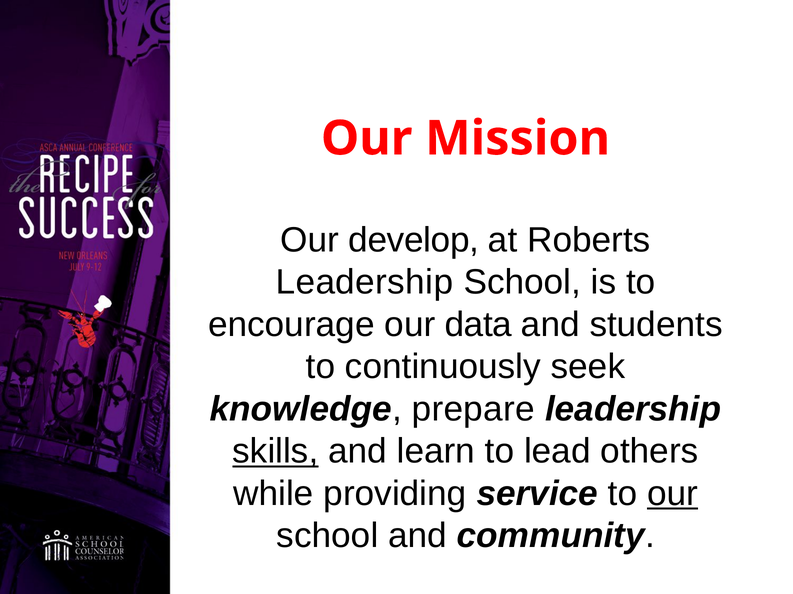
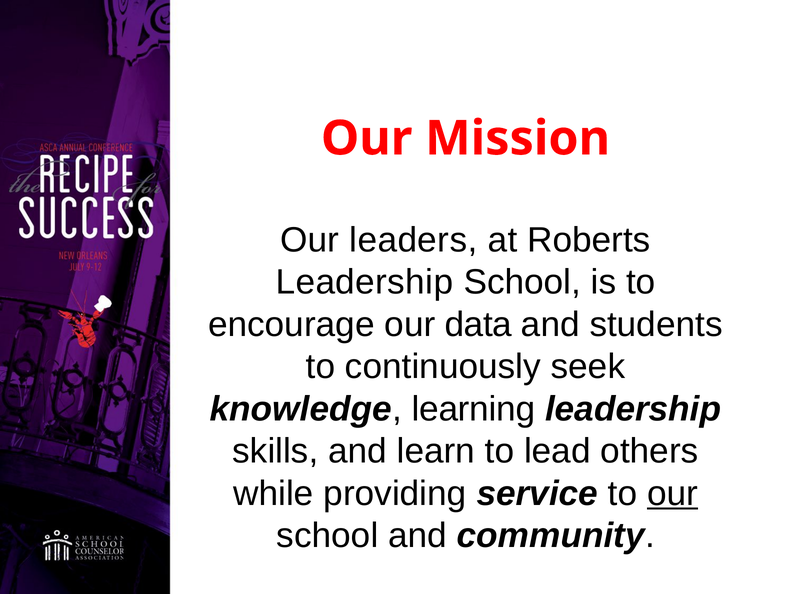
develop: develop -> leaders
prepare: prepare -> learning
skills underline: present -> none
